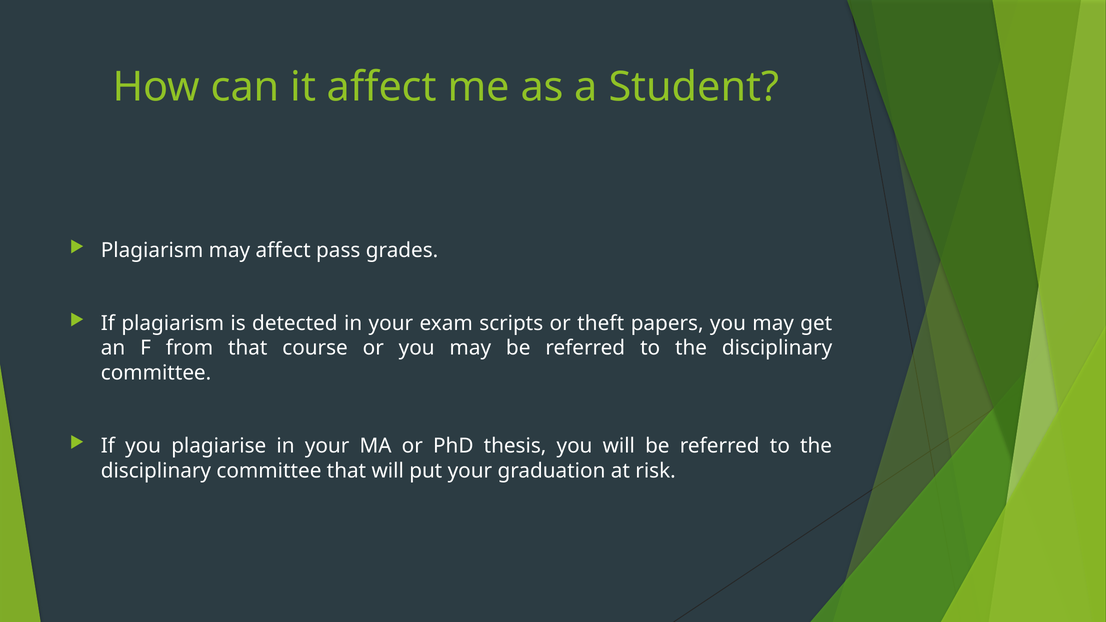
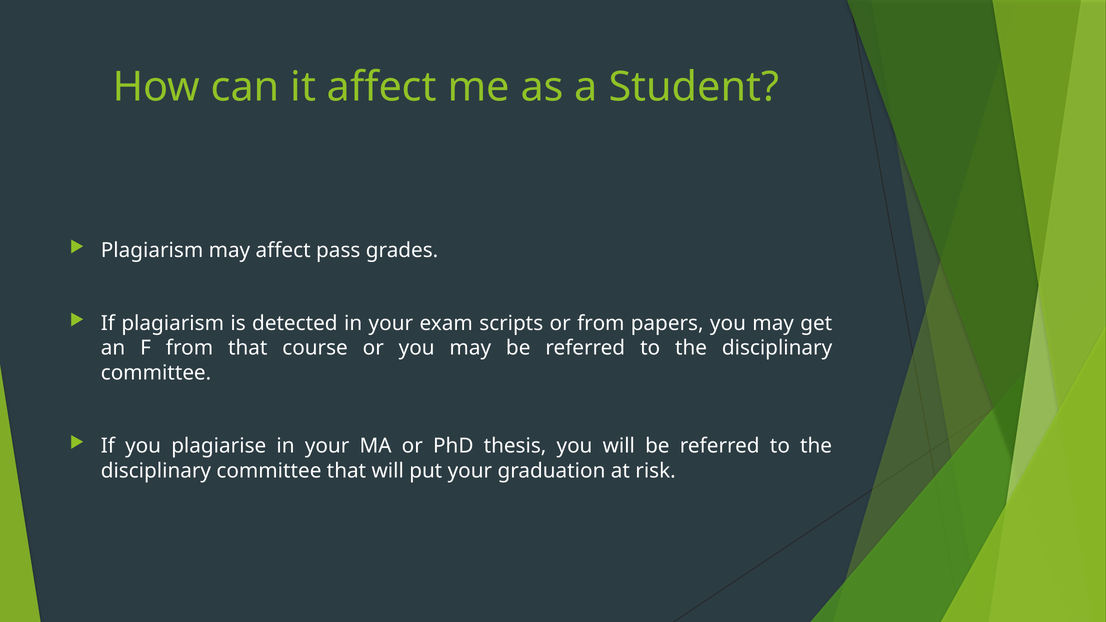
or theft: theft -> from
